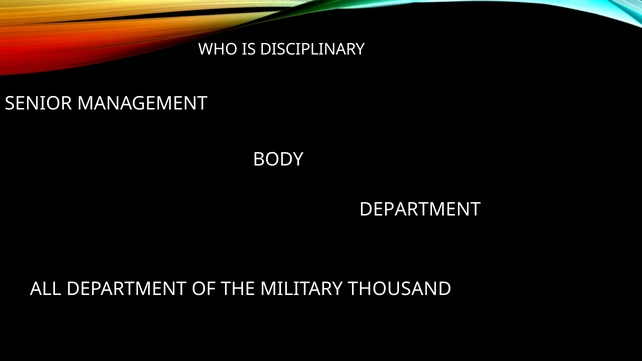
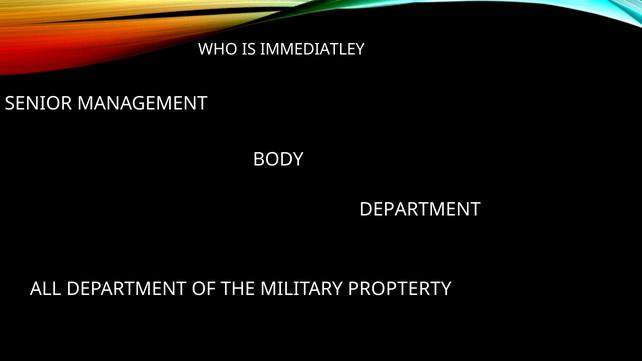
DISCIPLINARY: DISCIPLINARY -> IMMEDIATLEY
THOUSAND: THOUSAND -> PROPTERTY
